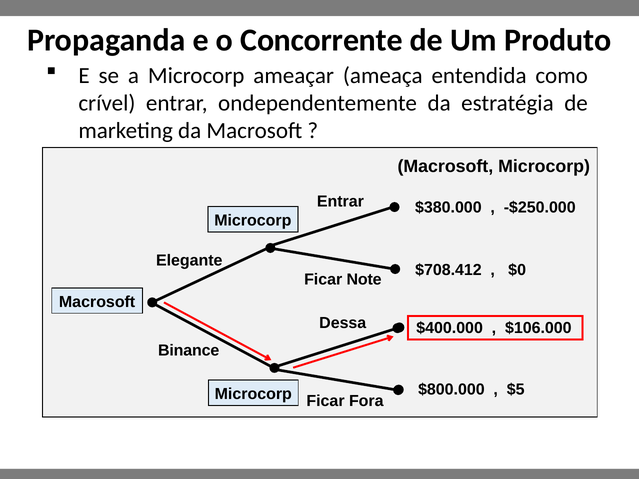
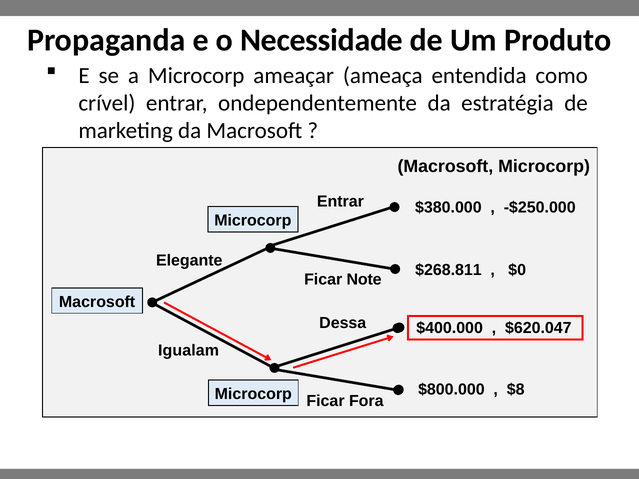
Concorrente: Concorrente -> Necessidade
$708.412: $708.412 -> $268.811
$106.000: $106.000 -> $620.047
Binance: Binance -> Igualam
$5: $5 -> $8
